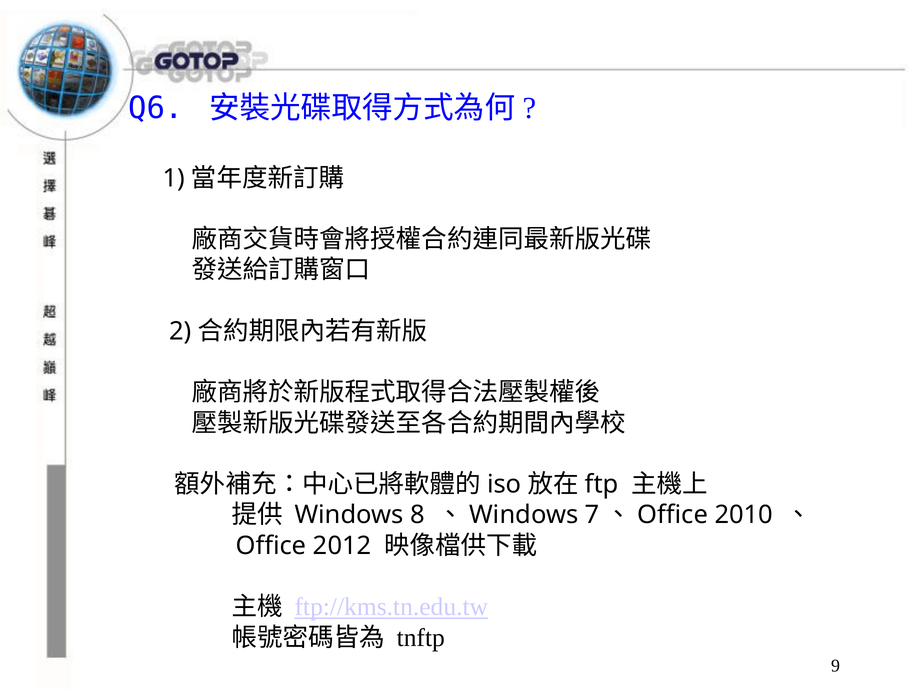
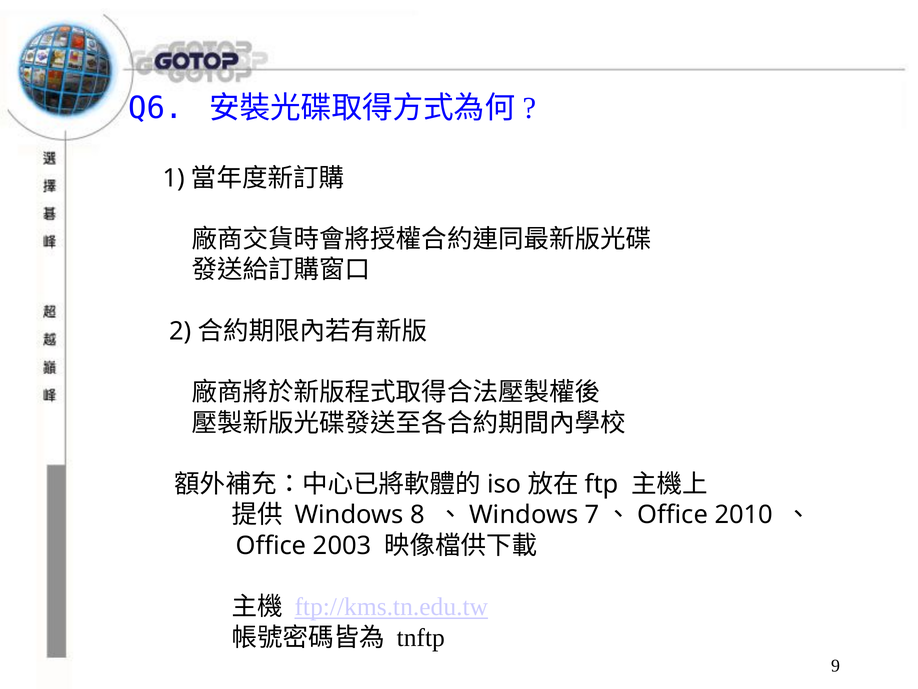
2012: 2012 -> 2003
